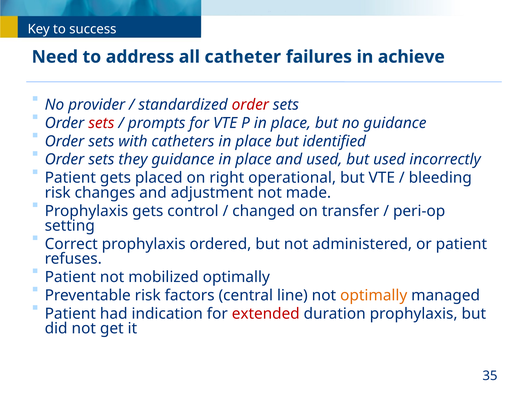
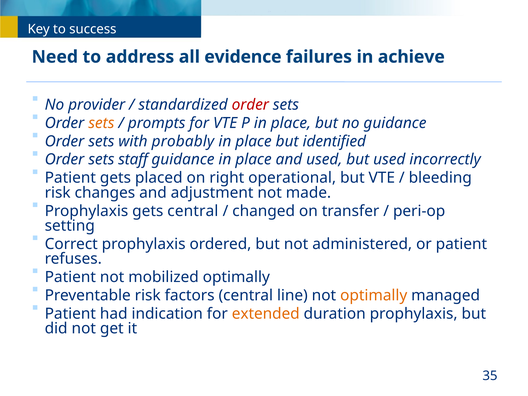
catheter: catheter -> evidence
sets at (101, 123) colour: red -> orange
catheters: catheters -> probably
they: they -> staff
gets control: control -> central
extended colour: red -> orange
